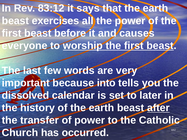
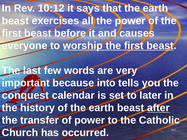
83:12: 83:12 -> 10:12
dissolved: dissolved -> conquest
